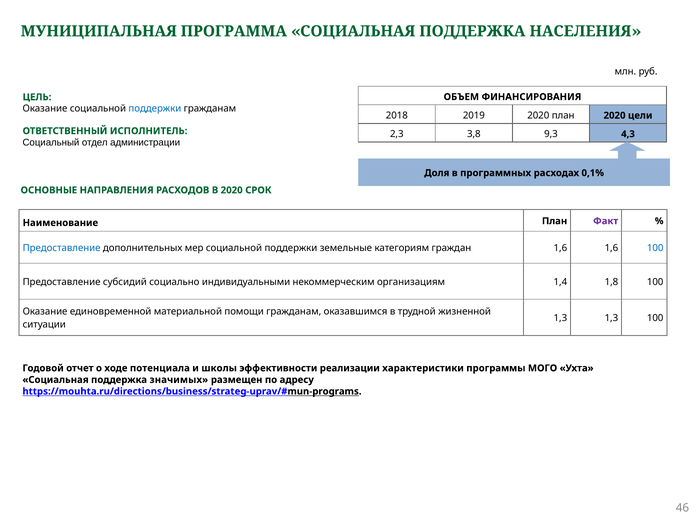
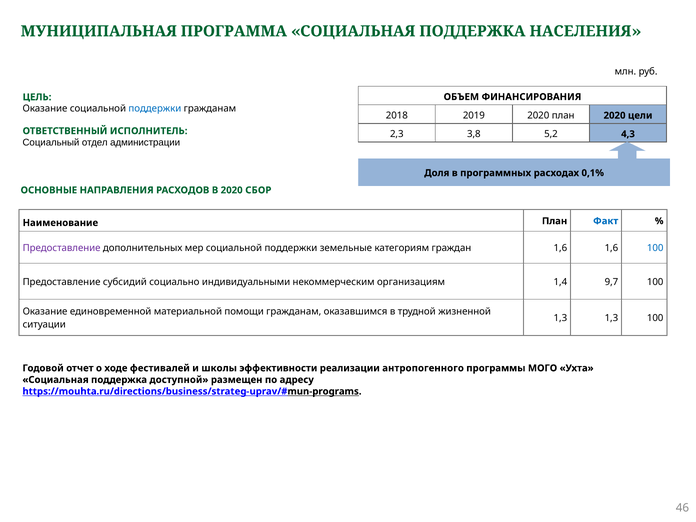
9,3: 9,3 -> 5,2
СРОК: СРОК -> СБОР
Факт colour: purple -> blue
Предоставление at (62, 248) colour: blue -> purple
1,8: 1,8 -> 9,7
потенциала: потенциала -> фестивалей
характеристики: характеристики -> антропогенного
значимых: значимых -> доступной
